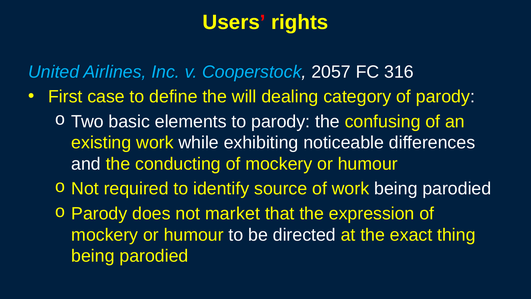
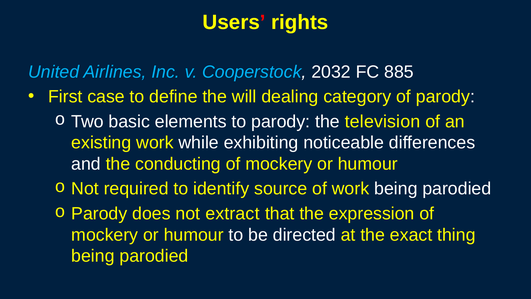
2057: 2057 -> 2032
316: 316 -> 885
confusing: confusing -> television
market: market -> extract
